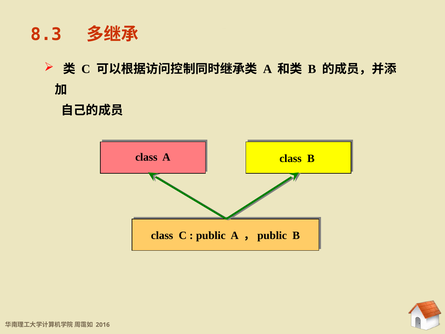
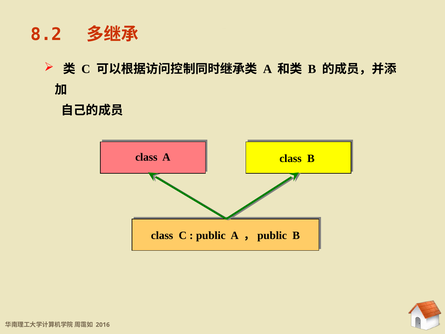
8.3: 8.3 -> 8.2
